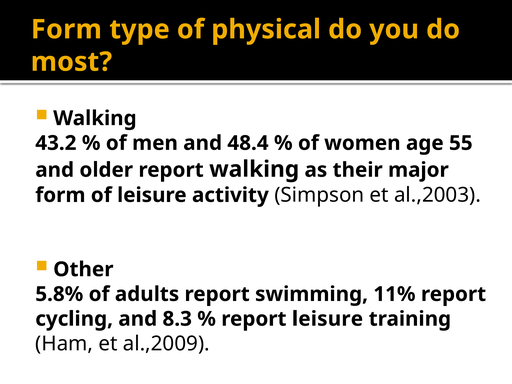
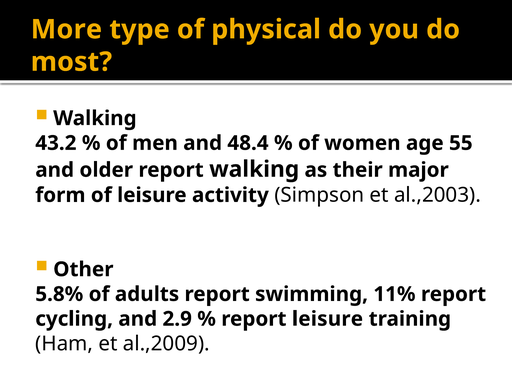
Form at (66, 29): Form -> More
8.3: 8.3 -> 2.9
